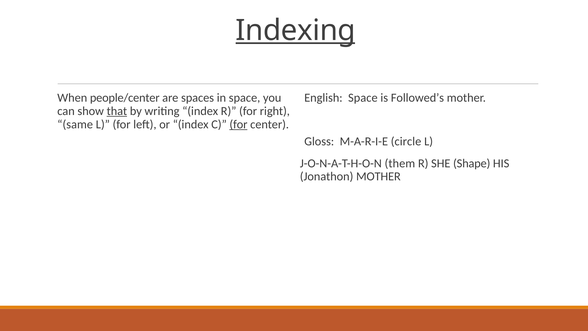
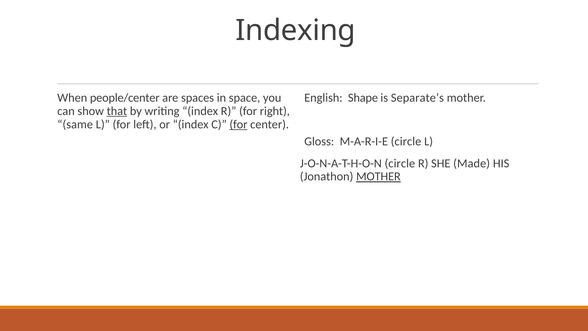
Indexing underline: present -> none
English Space: Space -> Shape
Followed’s: Followed’s -> Separate’s
J-O-N-A-T-H-O-N them: them -> circle
Shape: Shape -> Made
MOTHER at (378, 176) underline: none -> present
